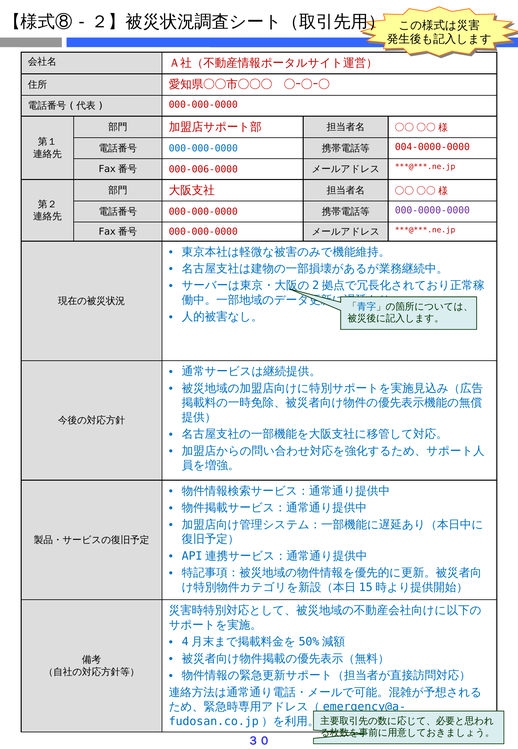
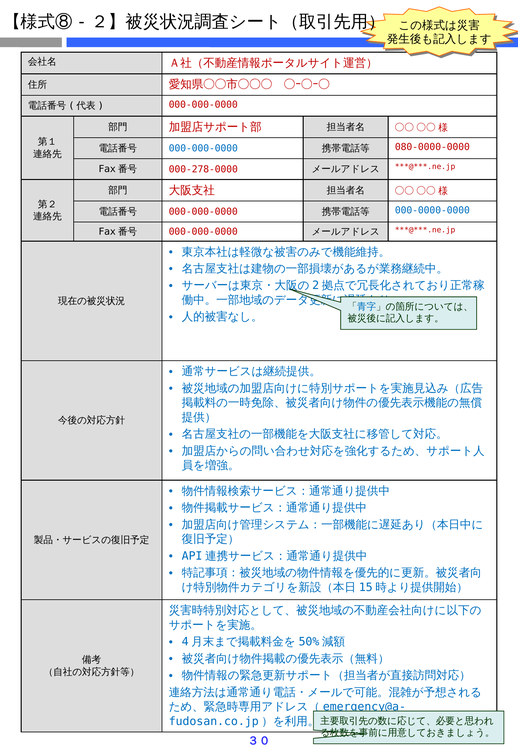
004-0000-0000: 004-0000-0000 -> 080-0000-0000
000-006-0000: 000-006-0000 -> 000-278-0000
000-0000-0000 colour: purple -> blue
